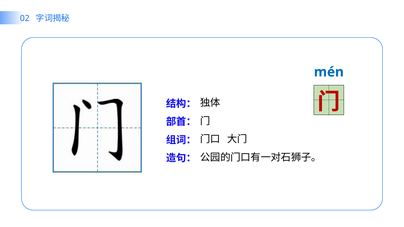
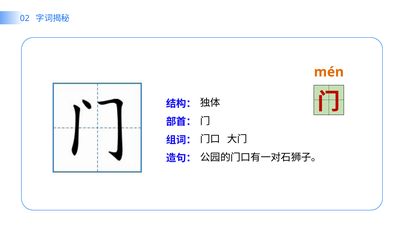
mén colour: blue -> orange
